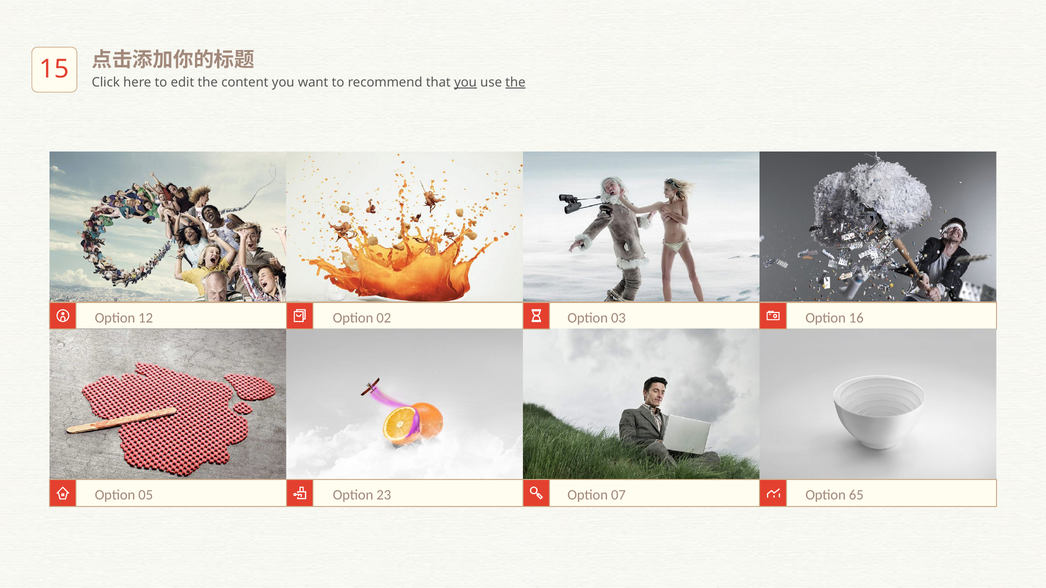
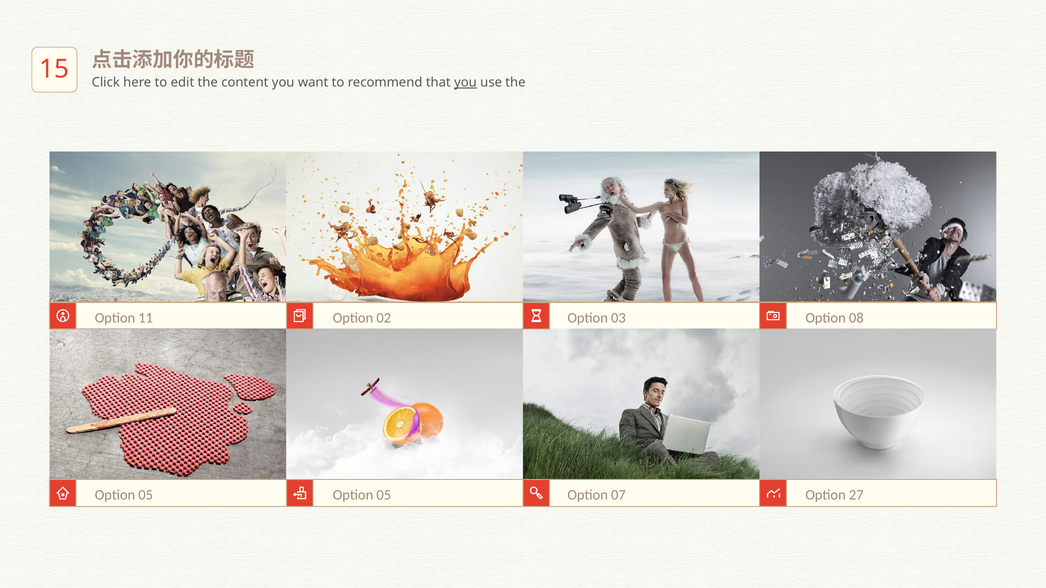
the at (515, 82) underline: present -> none
12: 12 -> 11
16: 16 -> 08
23 at (384, 495): 23 -> 05
65: 65 -> 27
